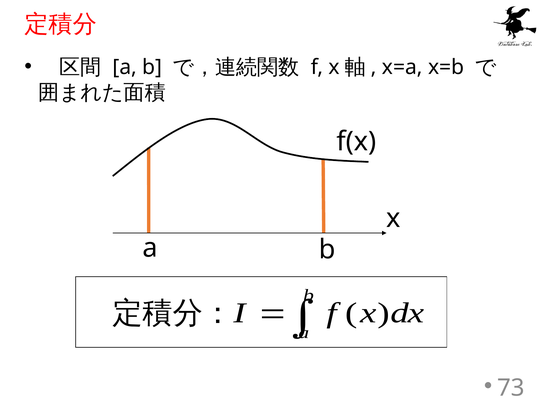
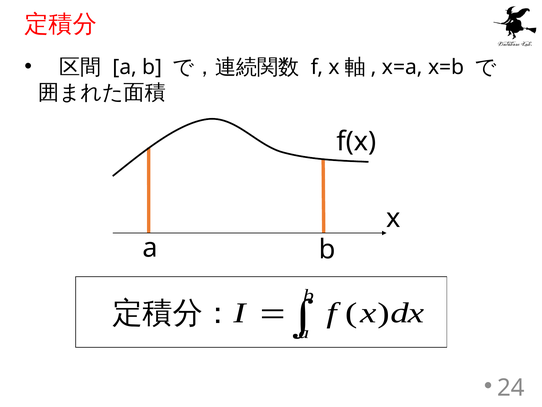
73: 73 -> 24
